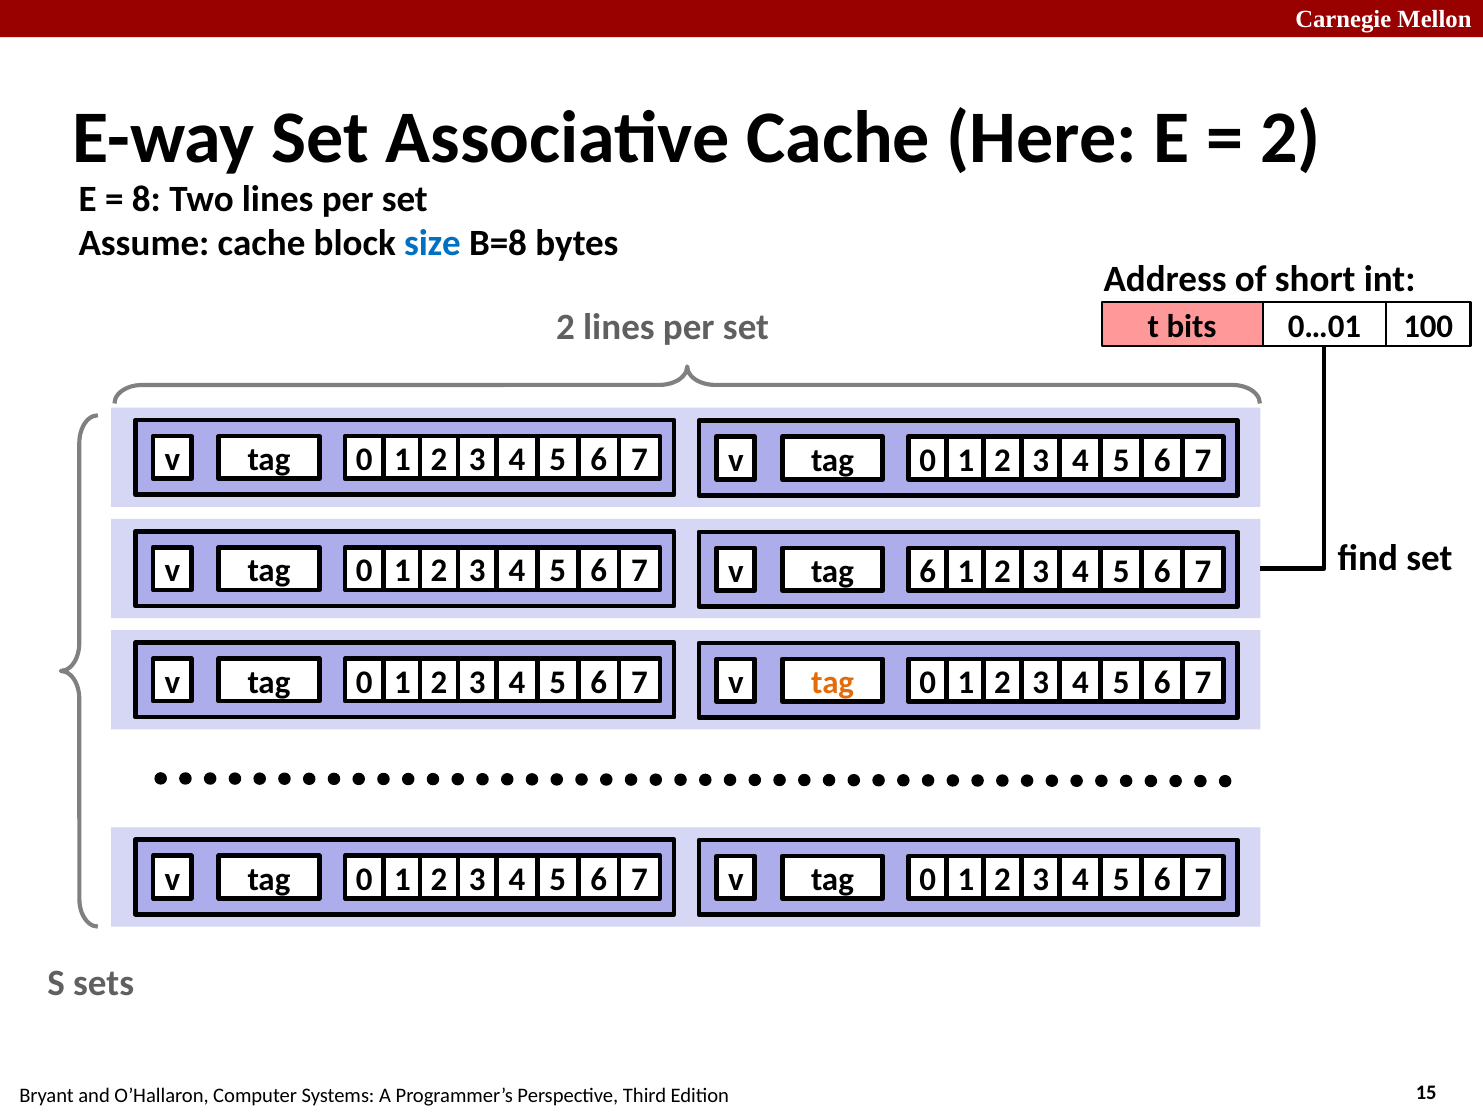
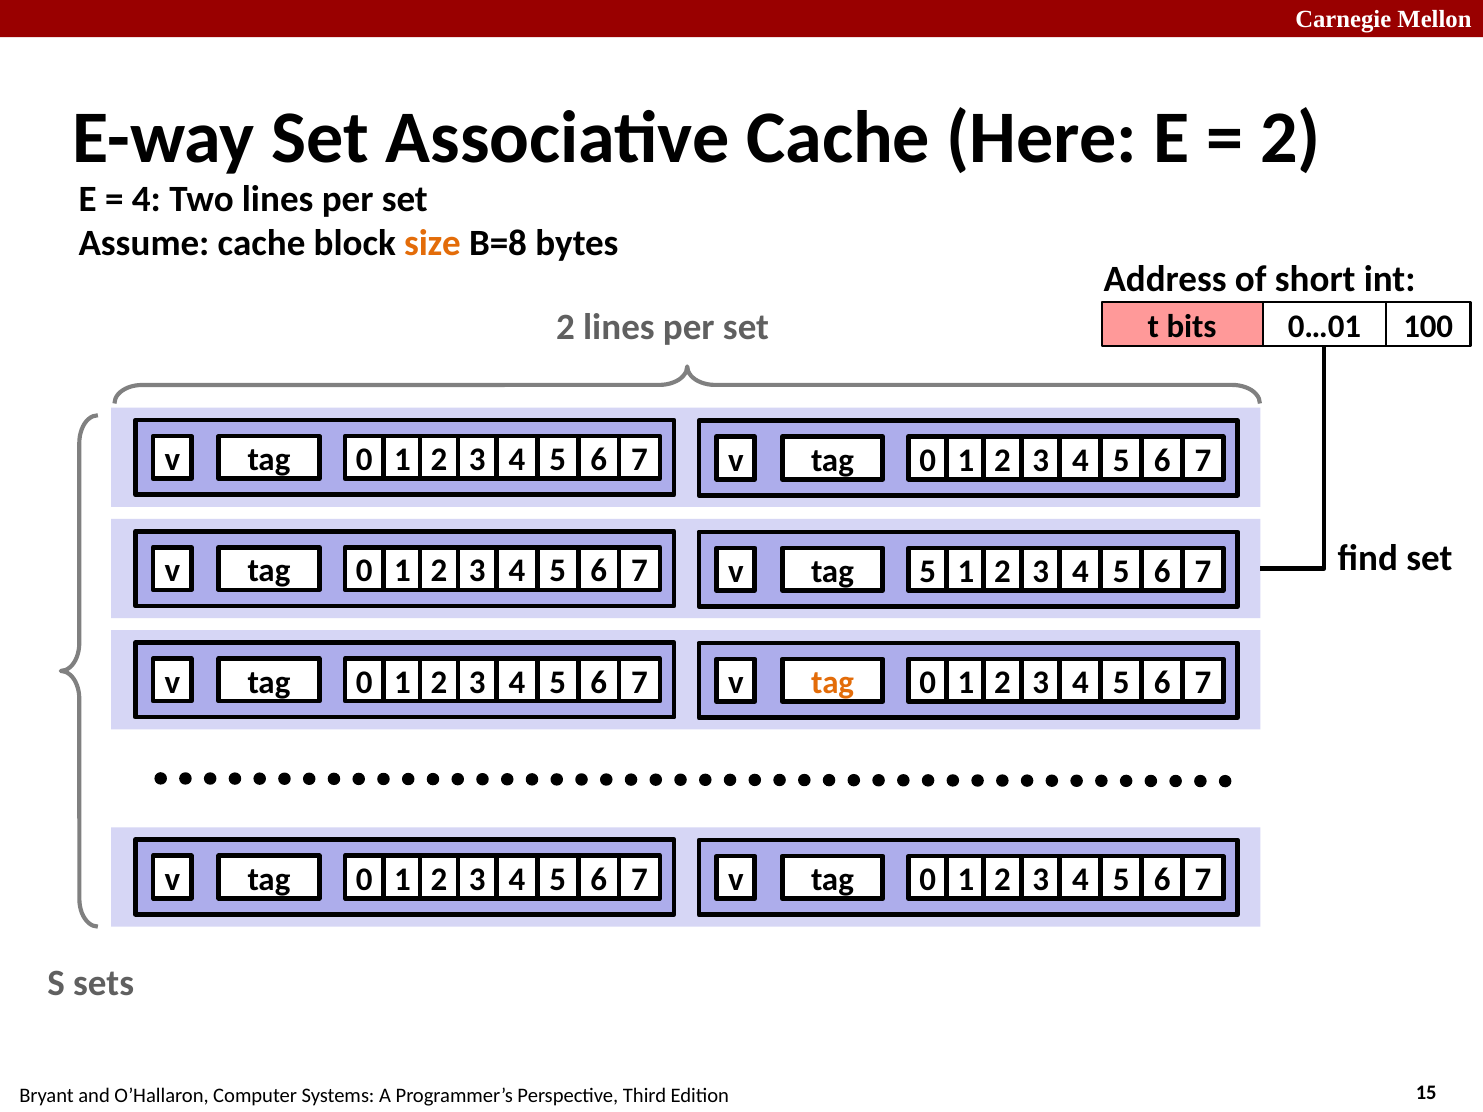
8 at (146, 199): 8 -> 4
size colour: blue -> orange
4 6: 6 -> 5
